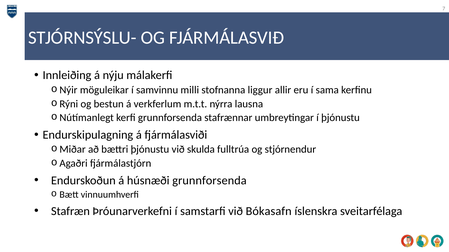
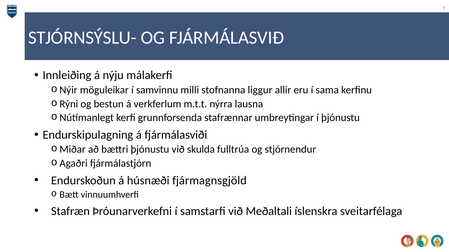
húsnæði grunnforsenda: grunnforsenda -> fjármagnsgjöld
Bókasafn: Bókasafn -> Meðaltali
